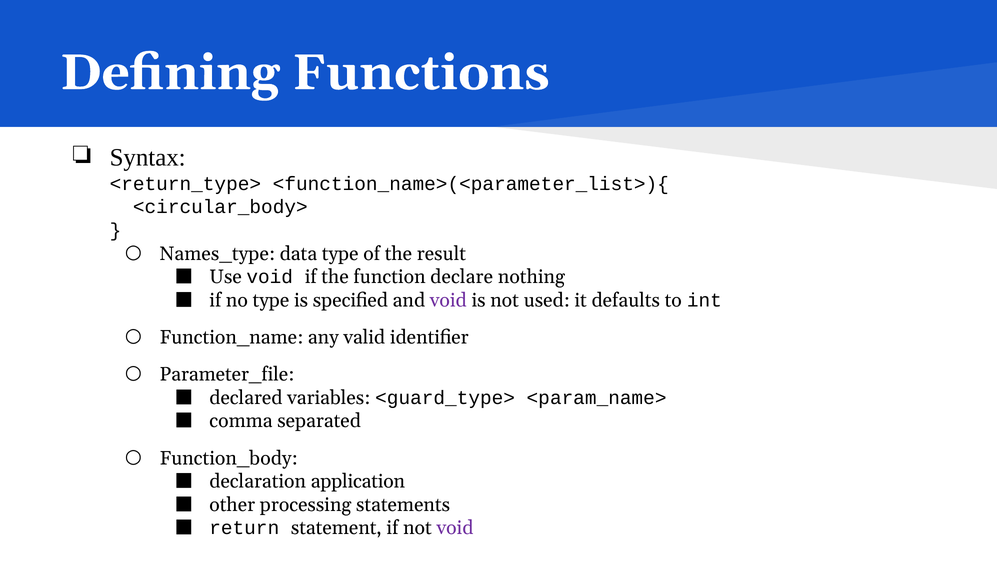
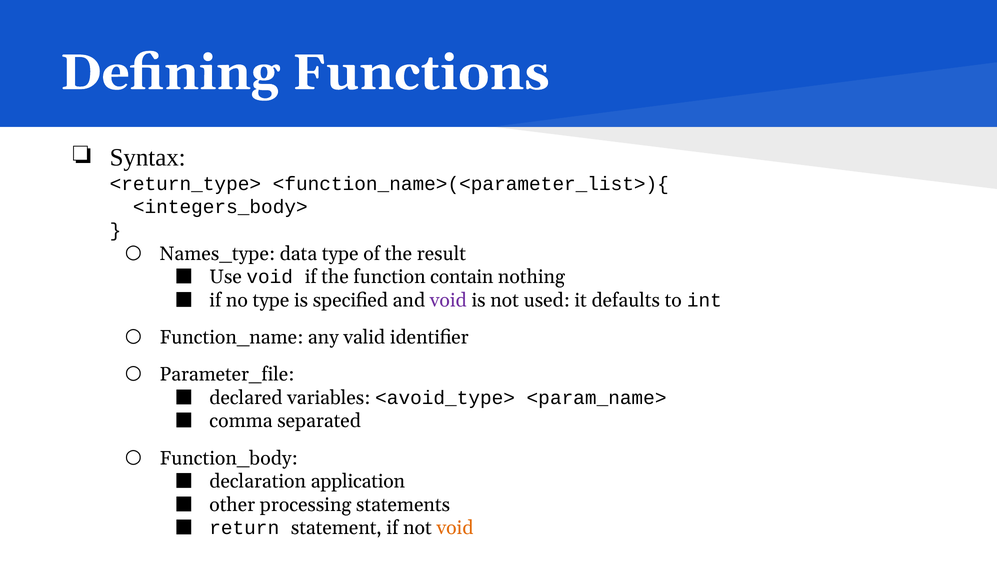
<circular_body>: <circular_body> -> <integers_body>
declare: declare -> contain
<guard_type>: <guard_type> -> <avoid_type>
void at (455, 528) colour: purple -> orange
